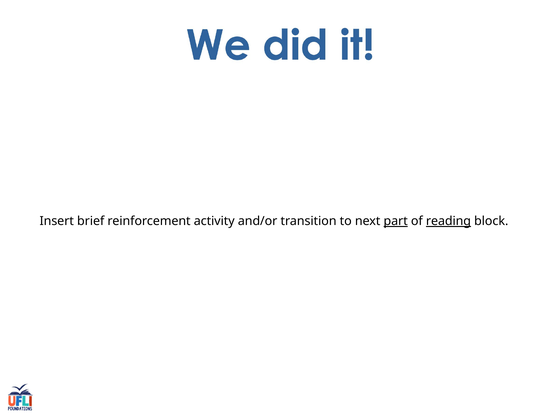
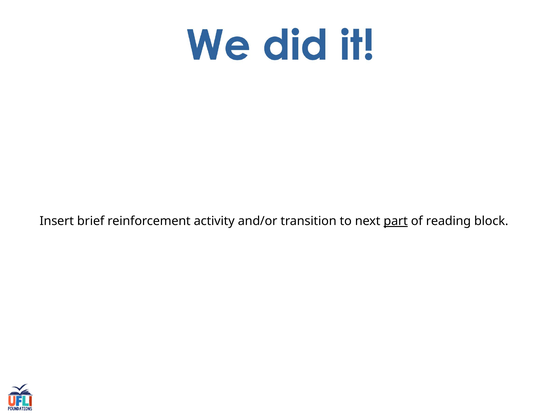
reading underline: present -> none
